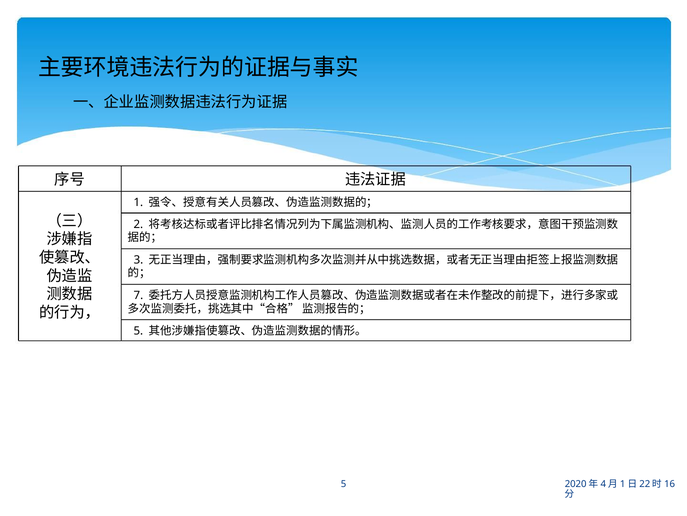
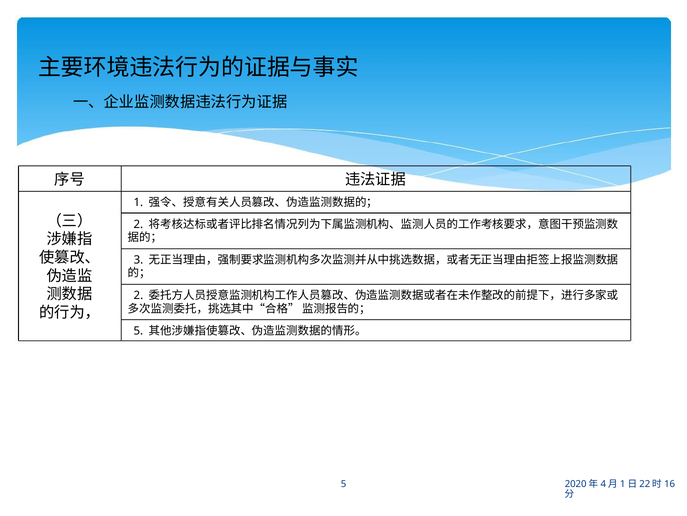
7 at (138, 295): 7 -> 2
